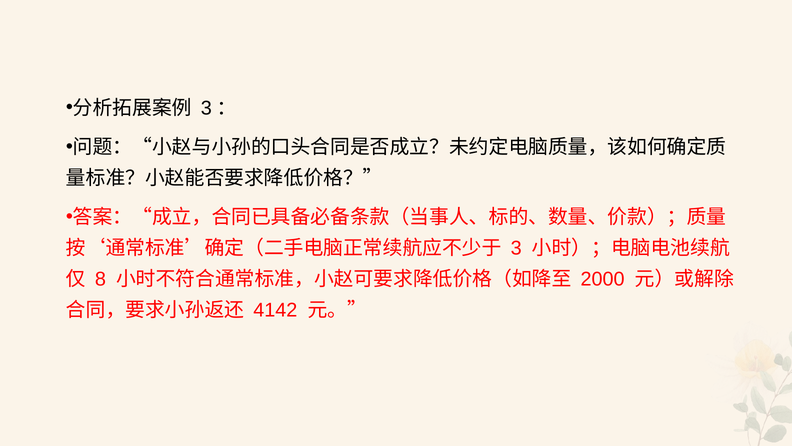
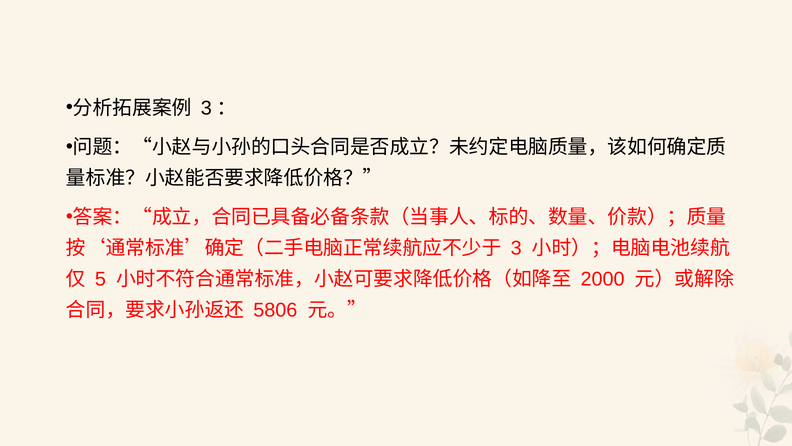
8: 8 -> 5
4142: 4142 -> 5806
